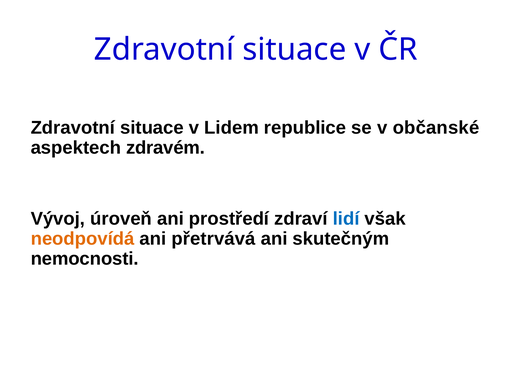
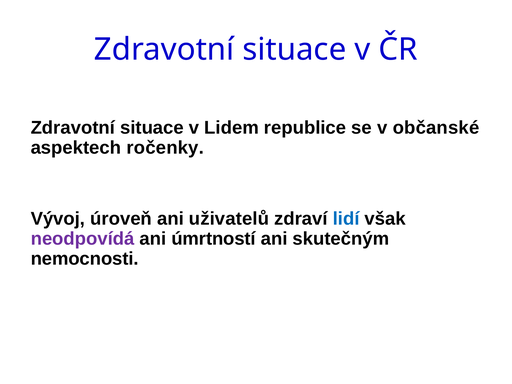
zdravém: zdravém -> ročenky
prostředí: prostředí -> uživatelů
neodpovídá colour: orange -> purple
přetrvává: přetrvává -> úmrtností
